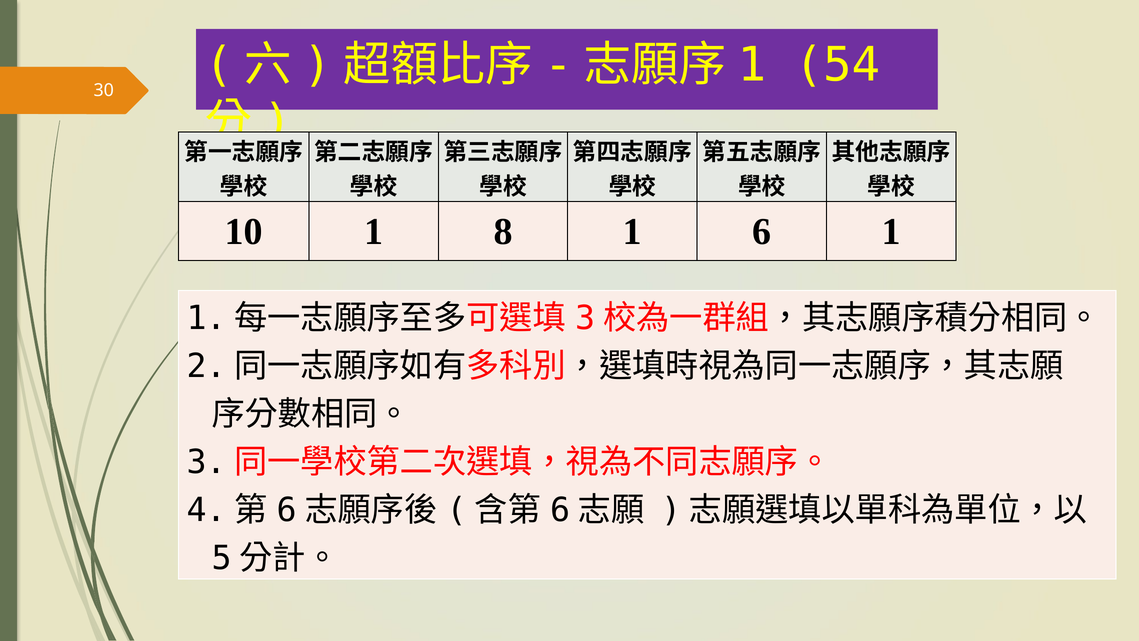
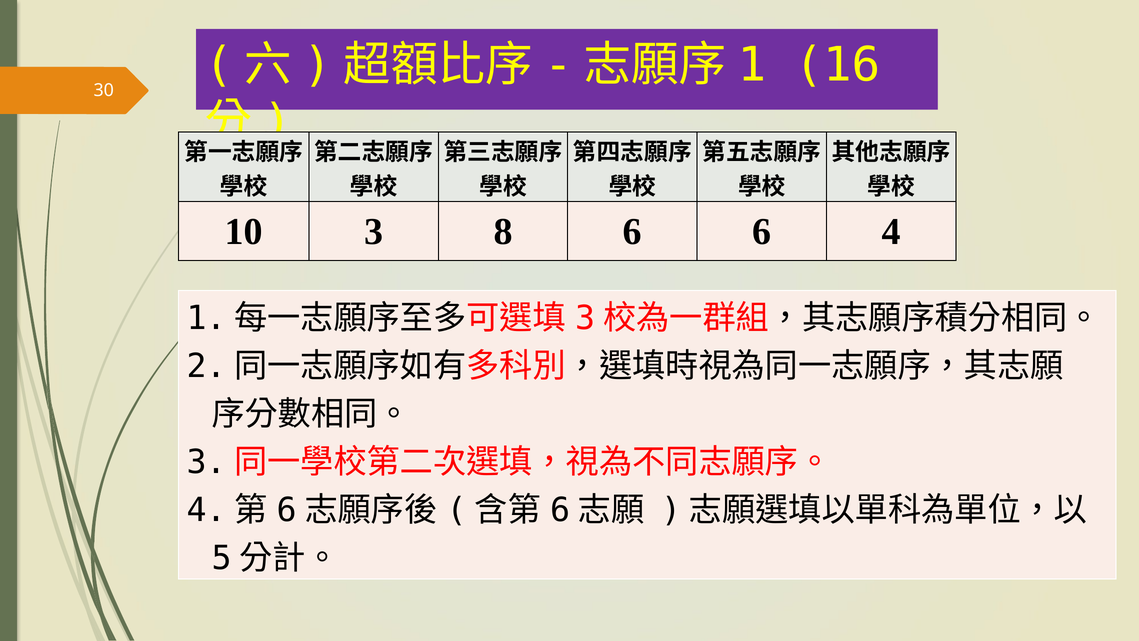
54: 54 -> 16
10 1: 1 -> 3
8 1: 1 -> 6
6 1: 1 -> 4
